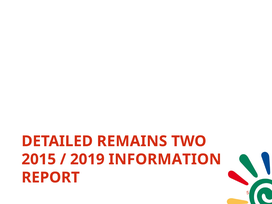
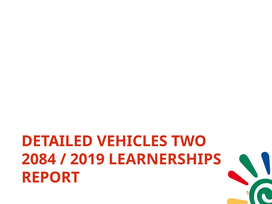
REMAINS: REMAINS -> VEHICLES
2015: 2015 -> 2084
INFORMATION: INFORMATION -> LEARNERSHIPS
